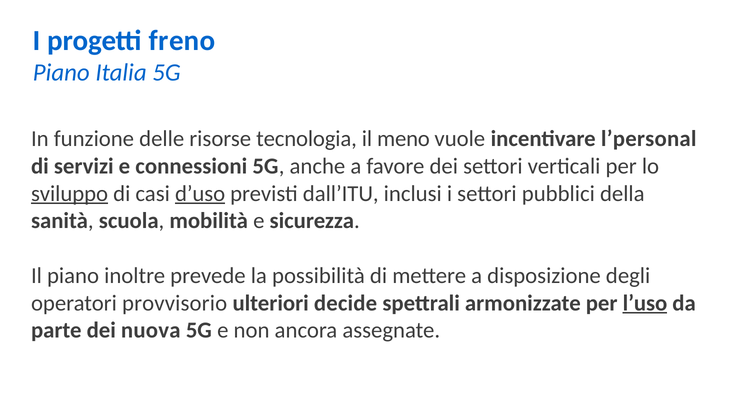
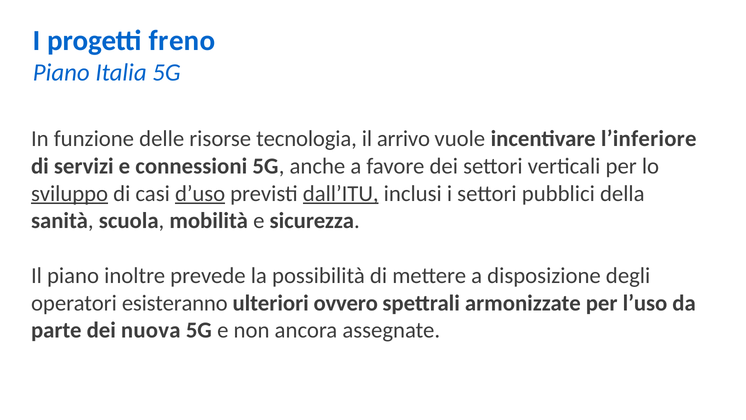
meno: meno -> arrivo
l’personal: l’personal -> l’inferiore
dall’ITU underline: none -> present
provvisorio: provvisorio -> esisteranno
decide: decide -> ovvero
l’uso underline: present -> none
